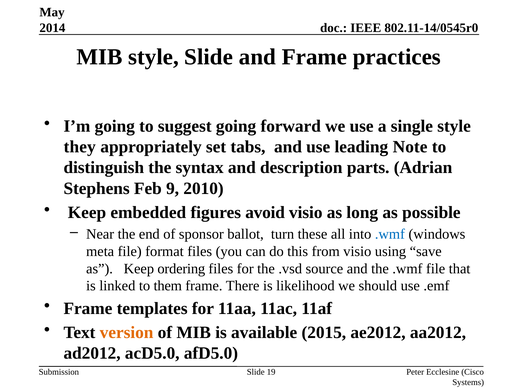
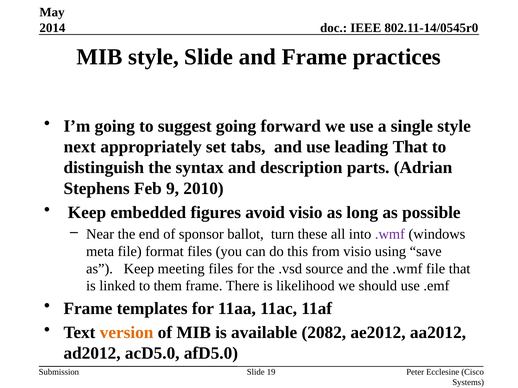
they: they -> next
leading Note: Note -> That
.wmf at (390, 234) colour: blue -> purple
ordering: ordering -> meeting
2015: 2015 -> 2082
